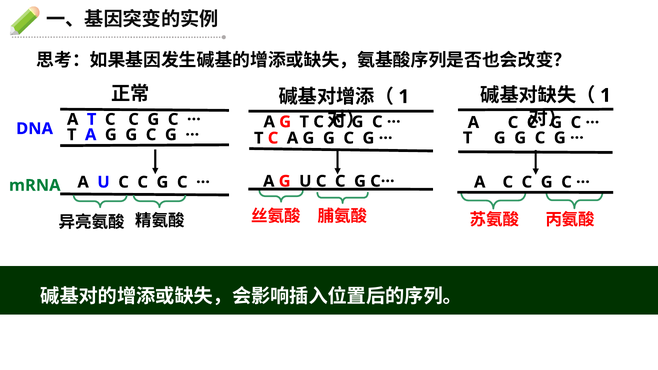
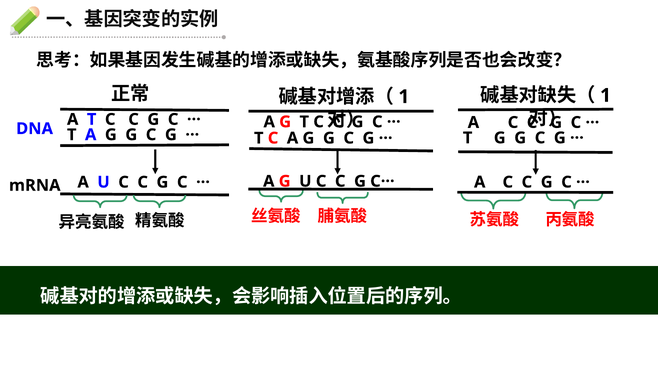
mRNA colour: green -> black
